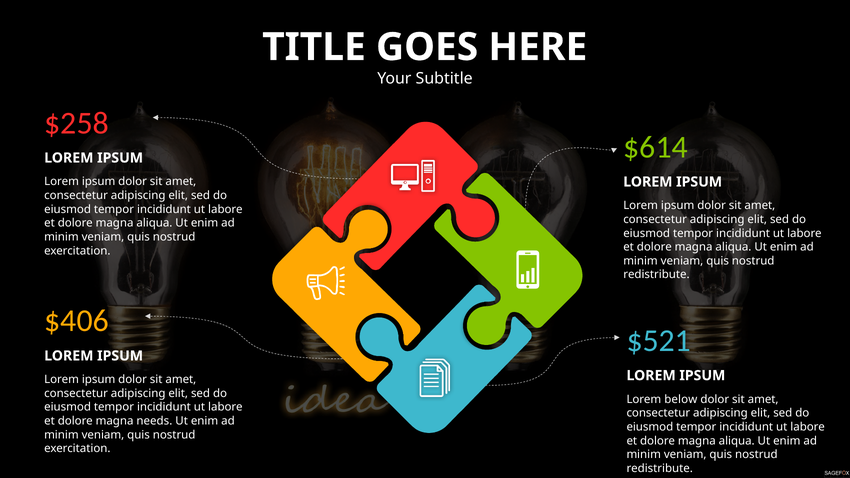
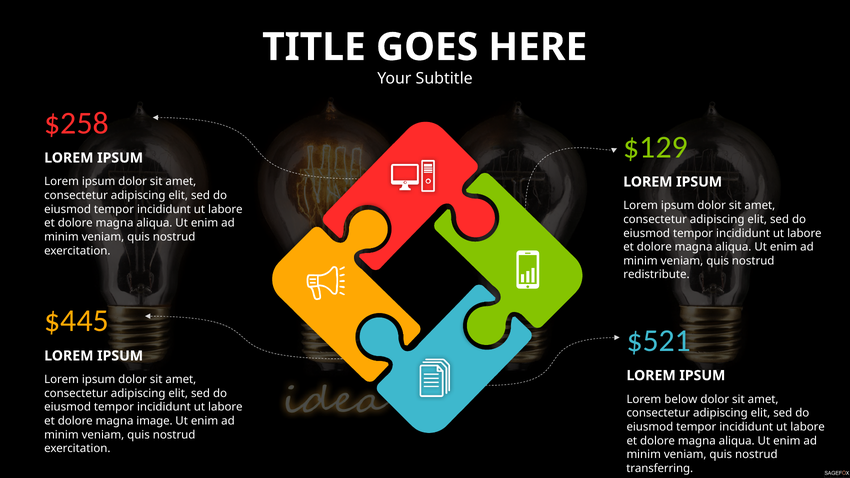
$614: $614 -> $129
$406: $406 -> $445
needs: needs -> image
redistribute at (660, 468): redistribute -> transferring
